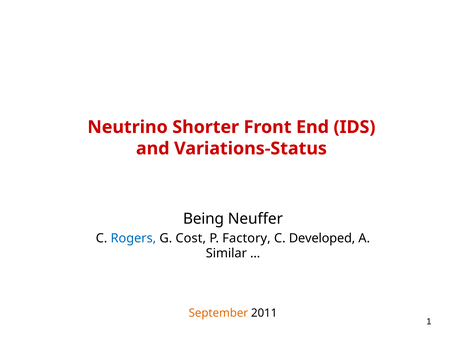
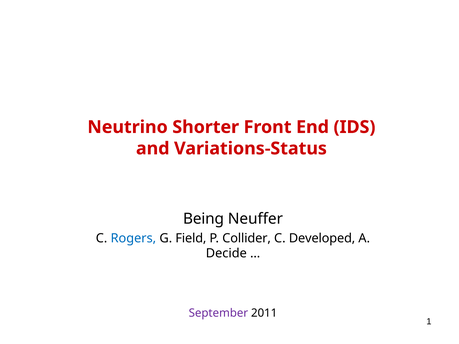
Cost: Cost -> Field
Factory: Factory -> Collider
Similar: Similar -> Decide
September colour: orange -> purple
